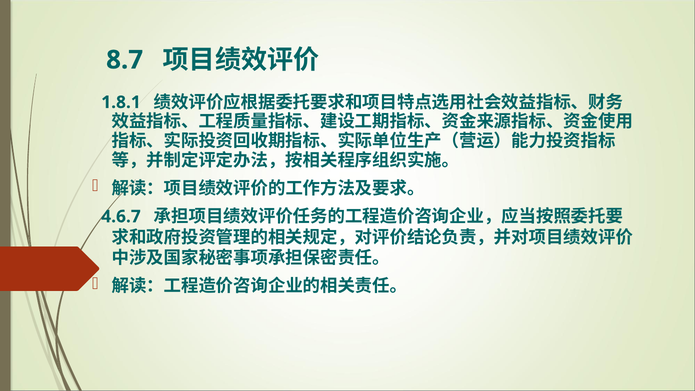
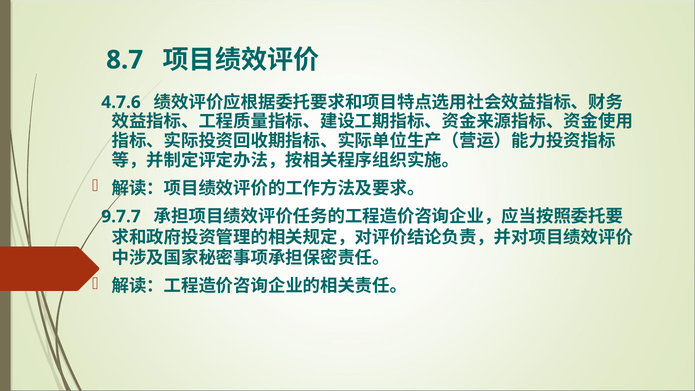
1.8.1: 1.8.1 -> 4.7.6
4.6.7: 4.6.7 -> 9.7.7
